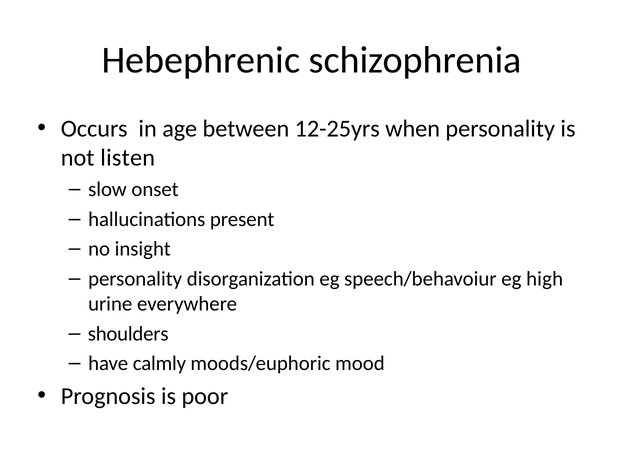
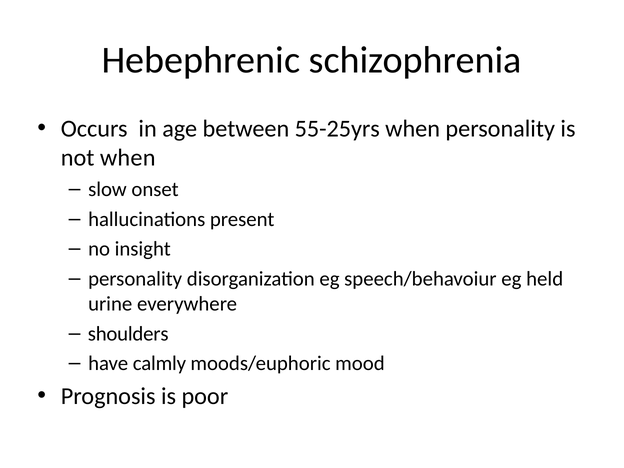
12-25yrs: 12-25yrs -> 55-25yrs
not listen: listen -> when
high: high -> held
